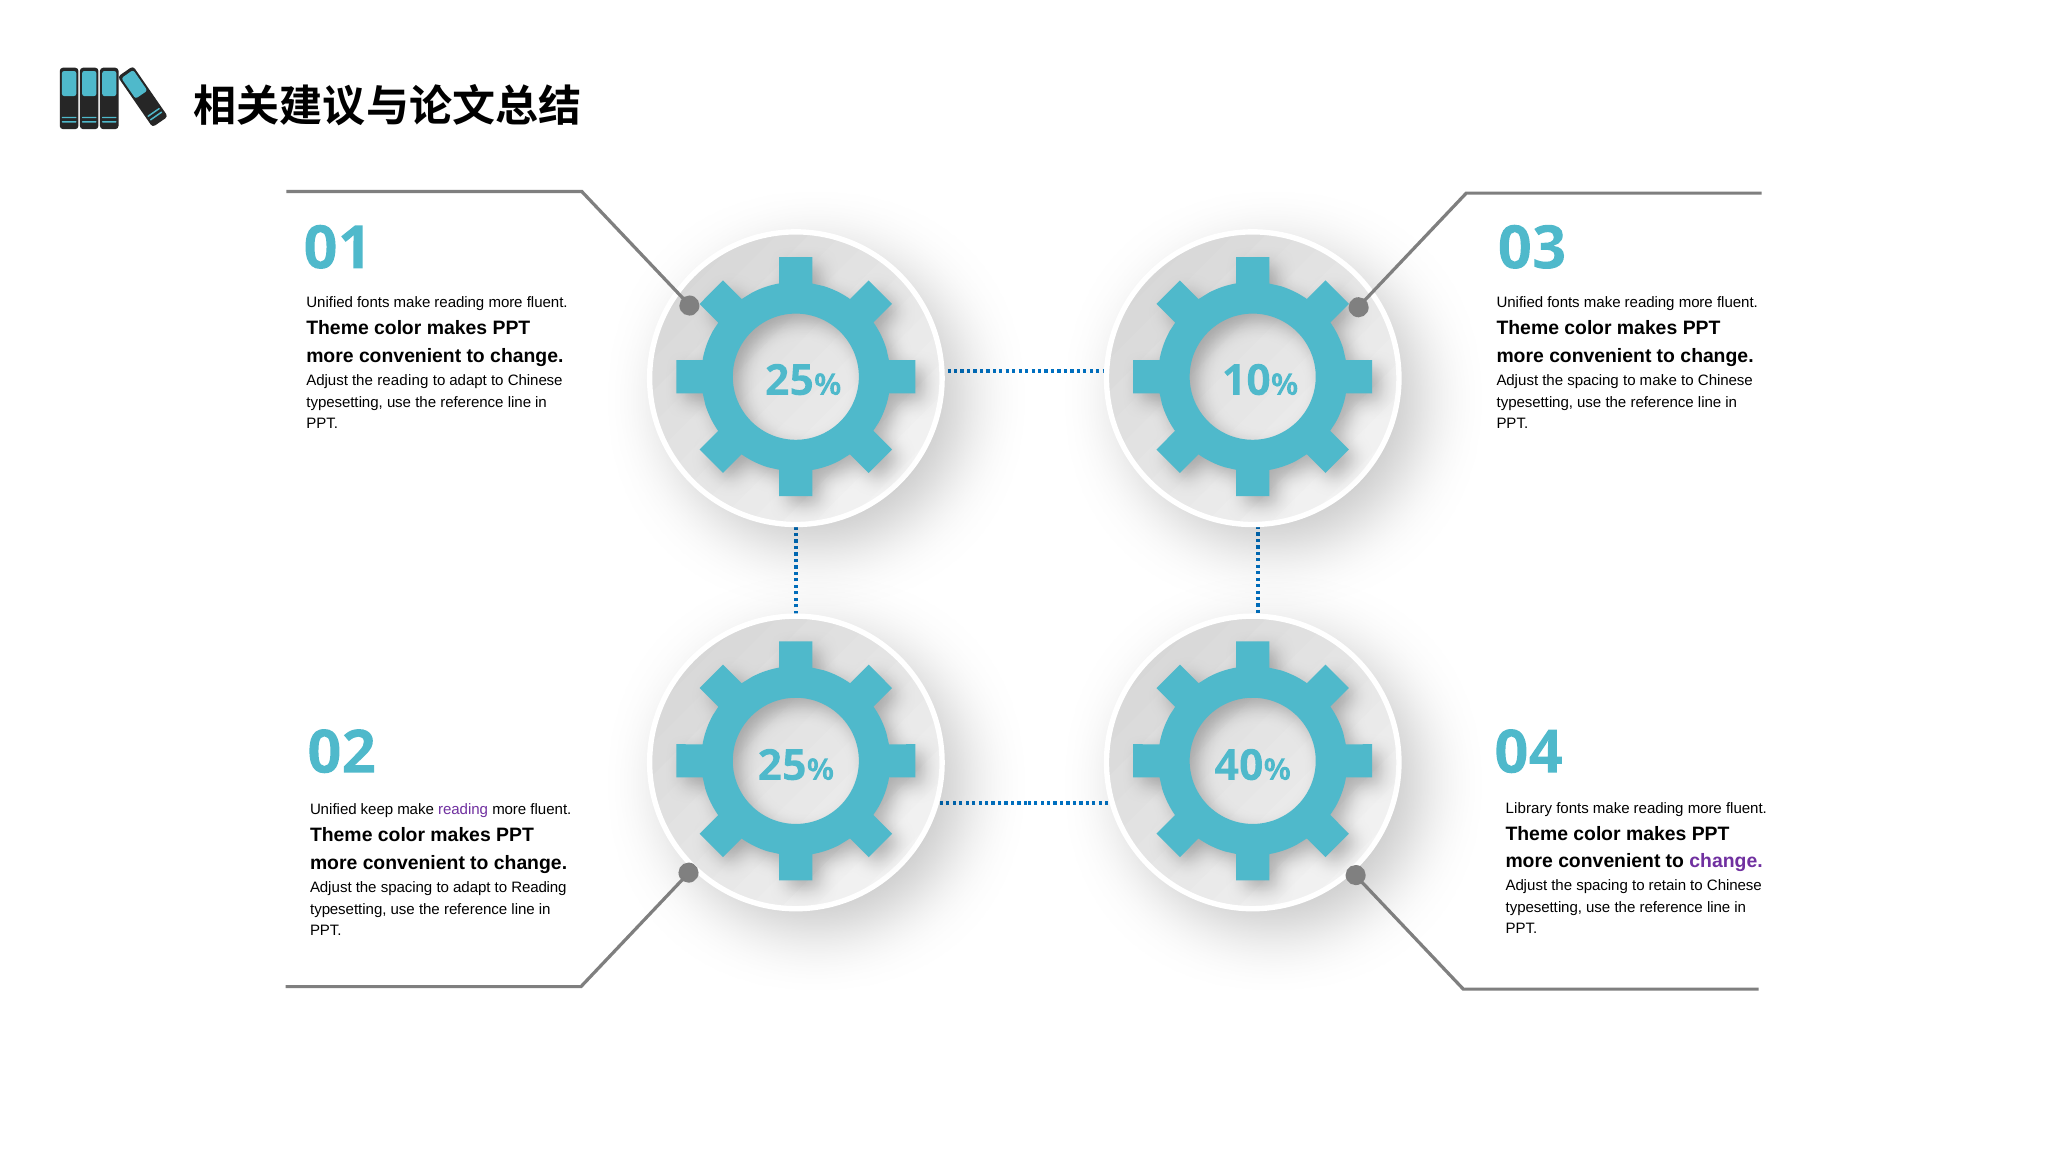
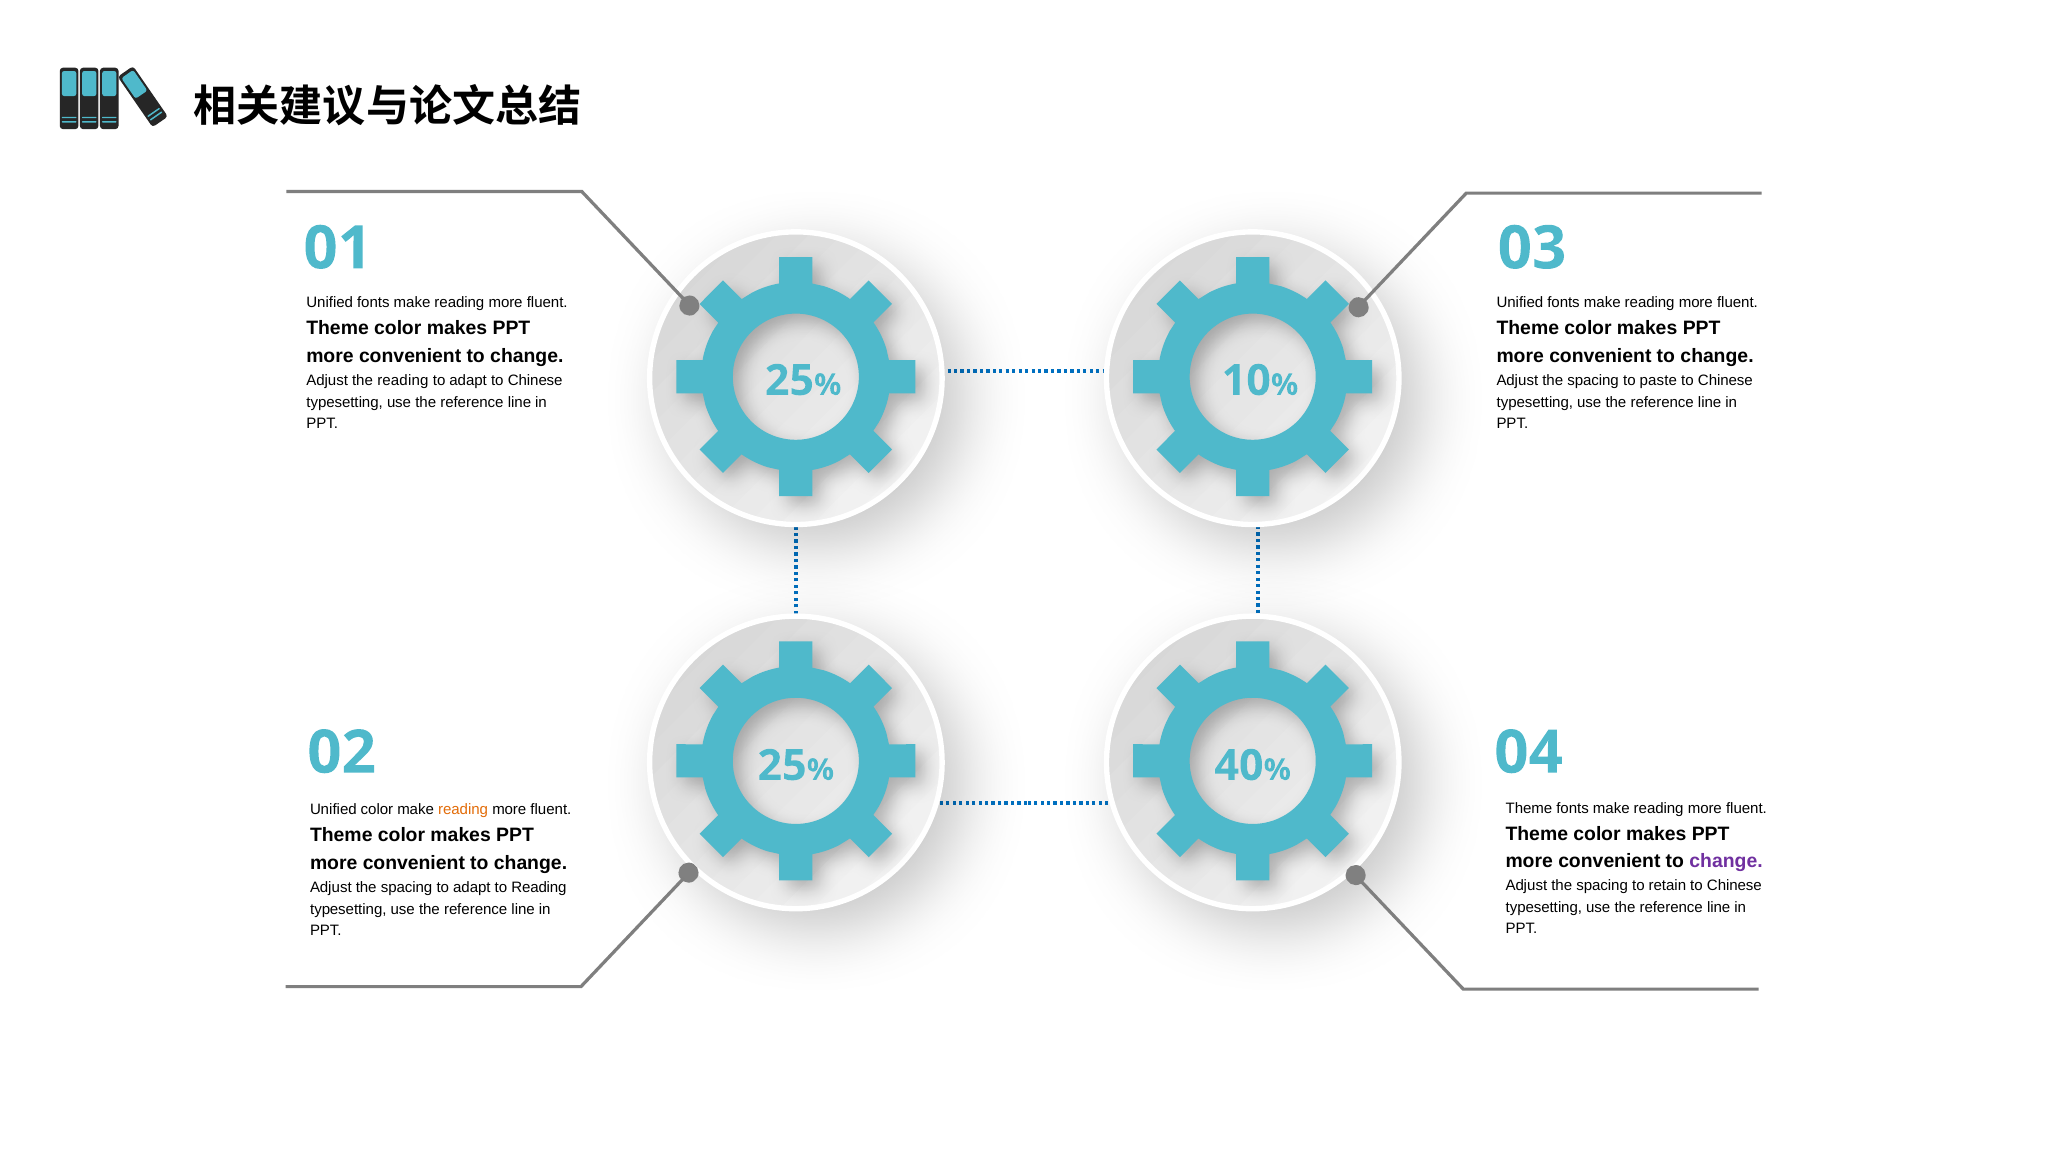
to make: make -> paste
Library at (1529, 808): Library -> Theme
Unified keep: keep -> color
reading at (463, 810) colour: purple -> orange
